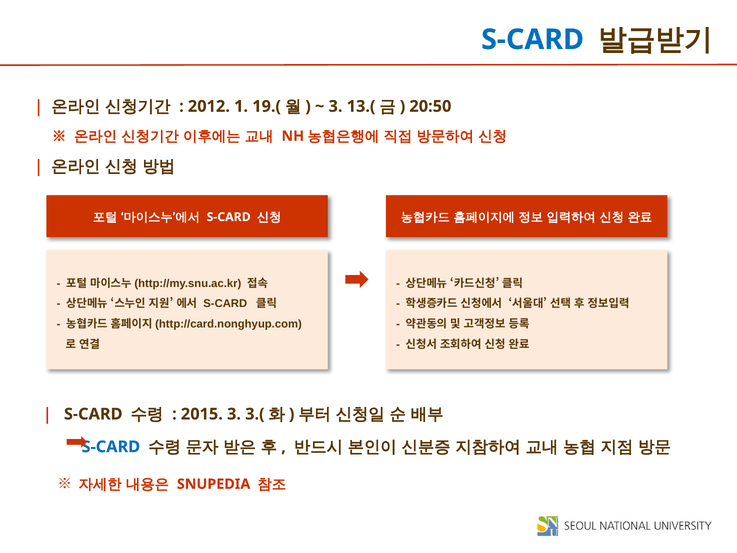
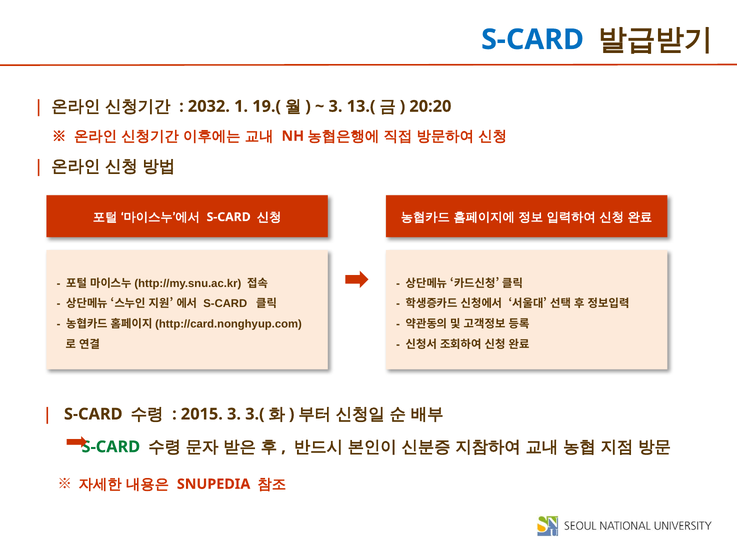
2012: 2012 -> 2032
20:50: 20:50 -> 20:20
S-CARD at (111, 447) colour: blue -> green
